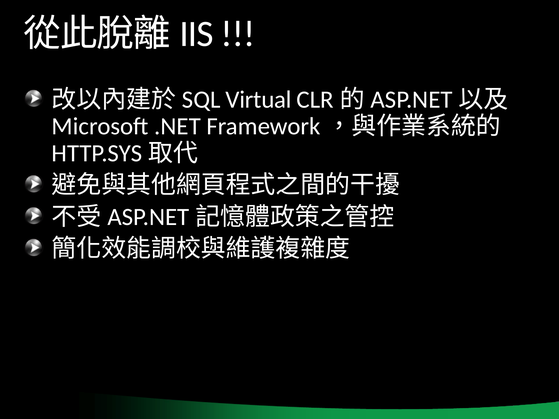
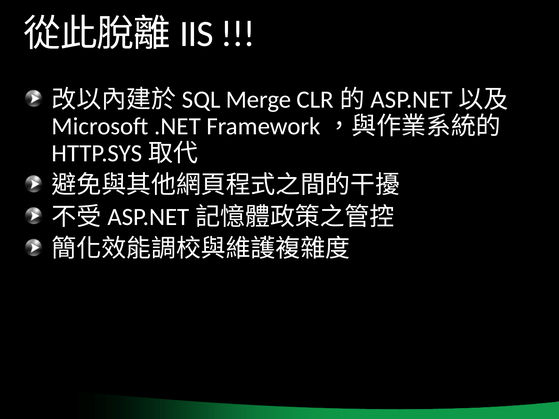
Virtual: Virtual -> Merge
